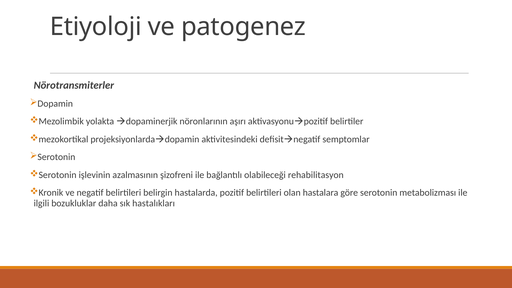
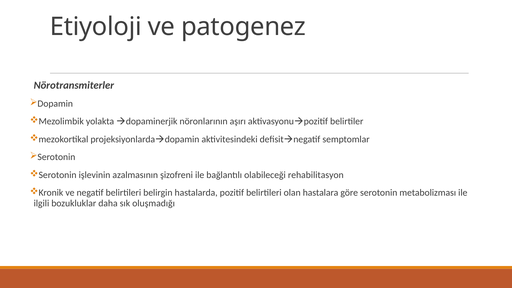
hastalıkları: hastalıkları -> oluşmadığı
